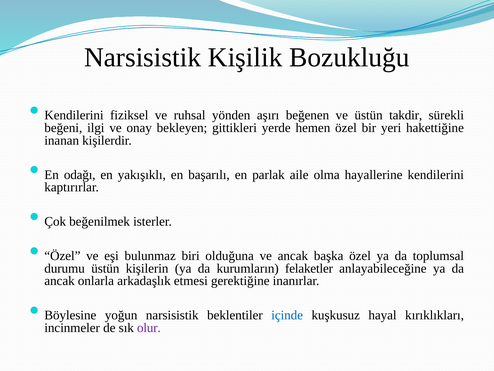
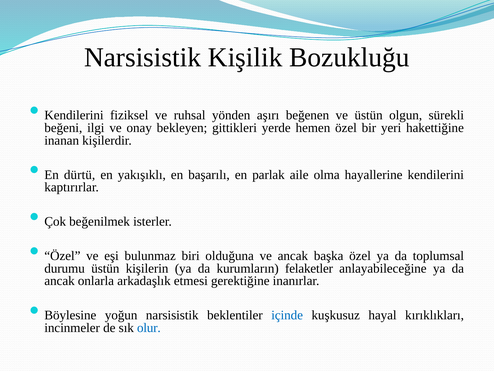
takdir: takdir -> olgun
odağı: odağı -> dürtü
olur colour: purple -> blue
